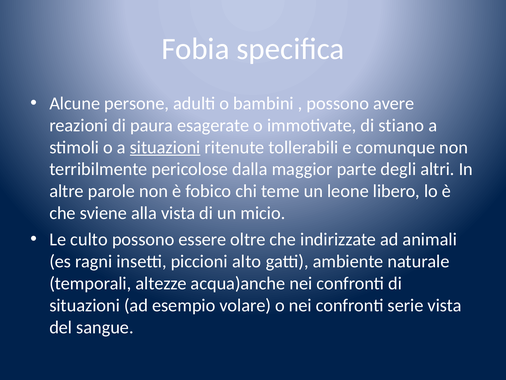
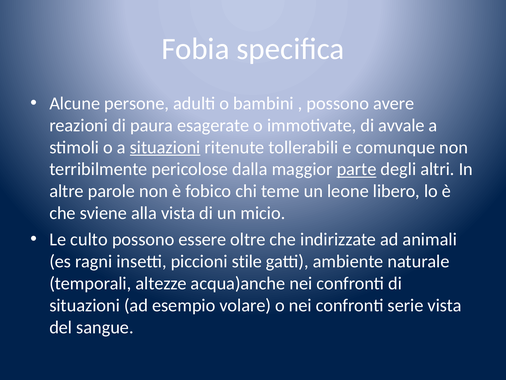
stiano: stiano -> avvale
parte underline: none -> present
alto: alto -> stile
